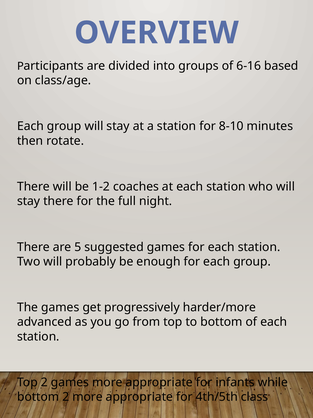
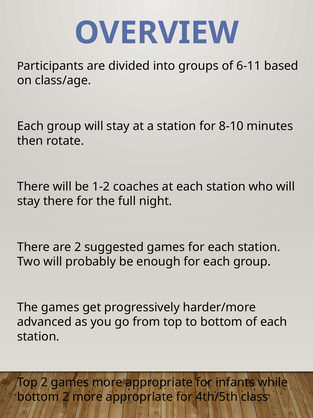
6-16: 6-16 -> 6-11
are 5: 5 -> 2
